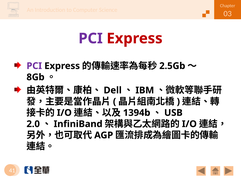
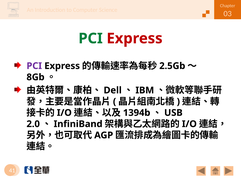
PCI at (91, 38) colour: purple -> green
